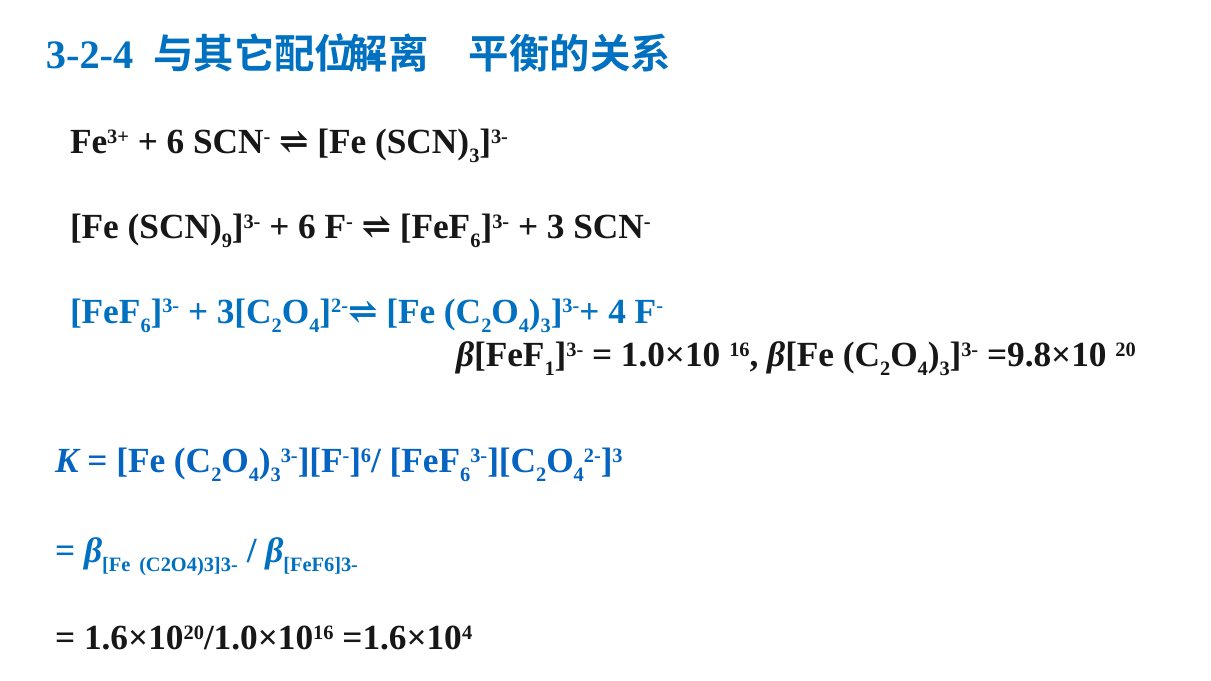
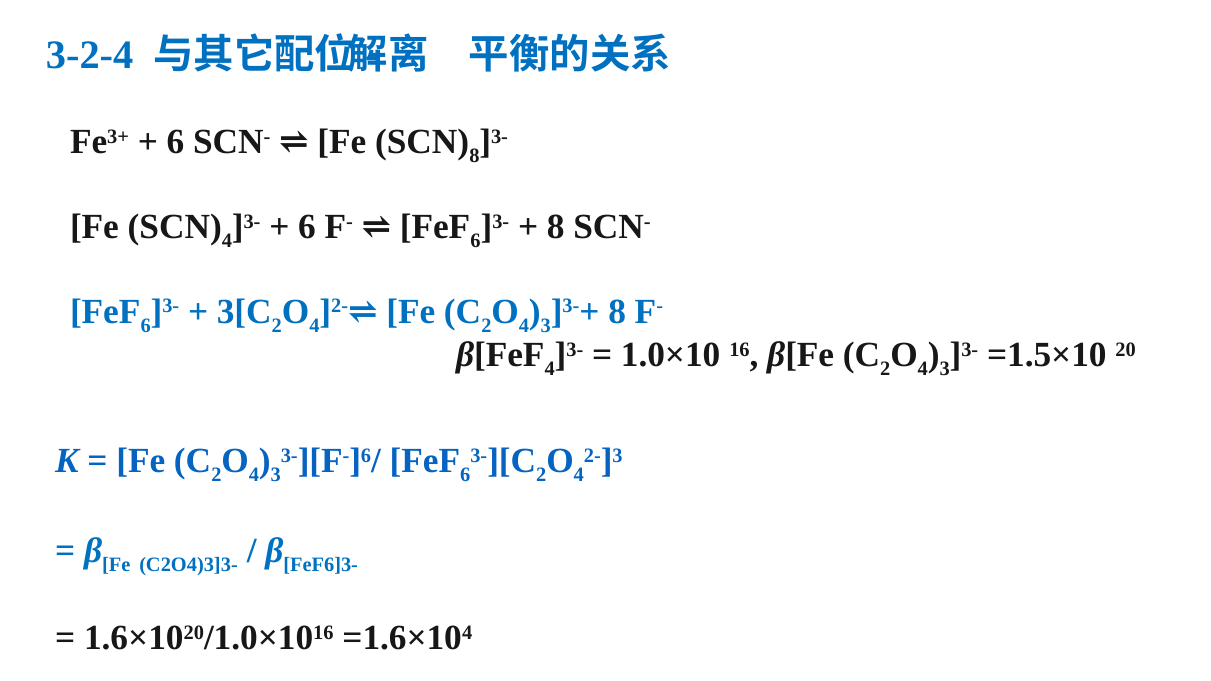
3 at (474, 156): 3 -> 8
9 at (227, 241): 9 -> 4
3 at (556, 227): 3 -> 8
4 at (617, 312): 4 -> 8
1 at (550, 369): 1 -> 4
=9.8×10: =9.8×10 -> =1.5×10
